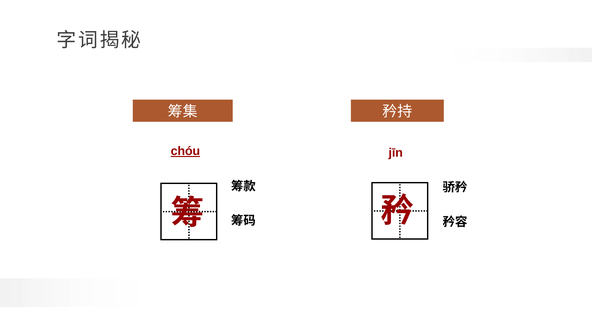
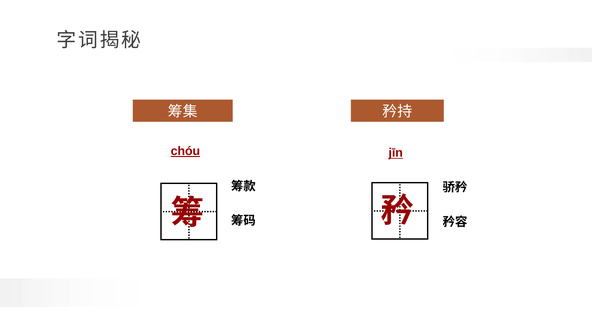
jīn underline: none -> present
